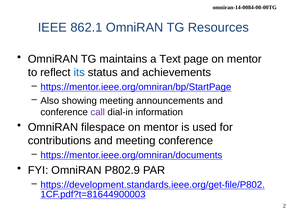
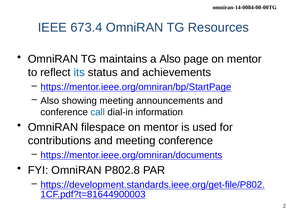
862.1: 862.1 -> 673.4
a Text: Text -> Also
call colour: purple -> blue
P802.9: P802.9 -> P802.8
